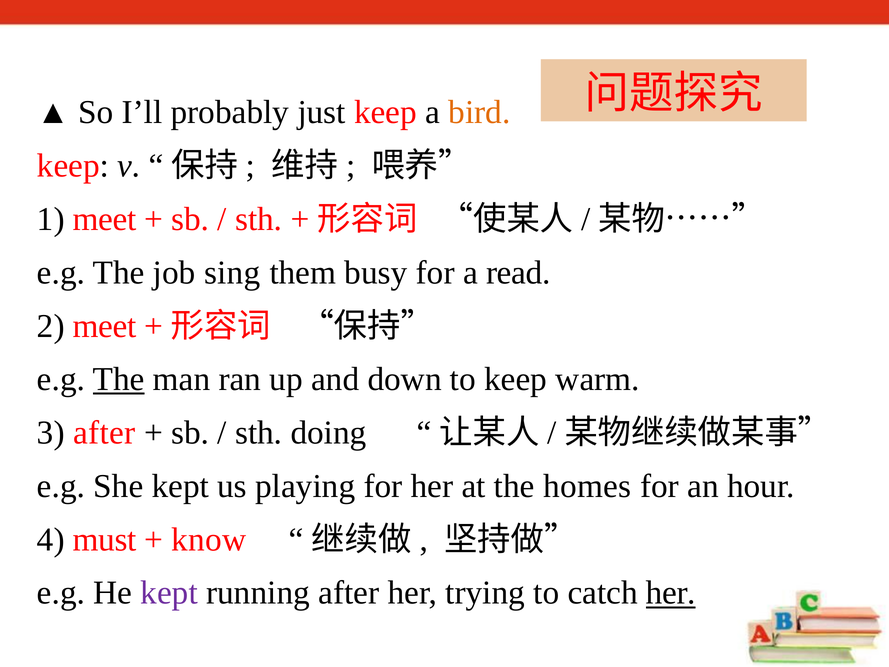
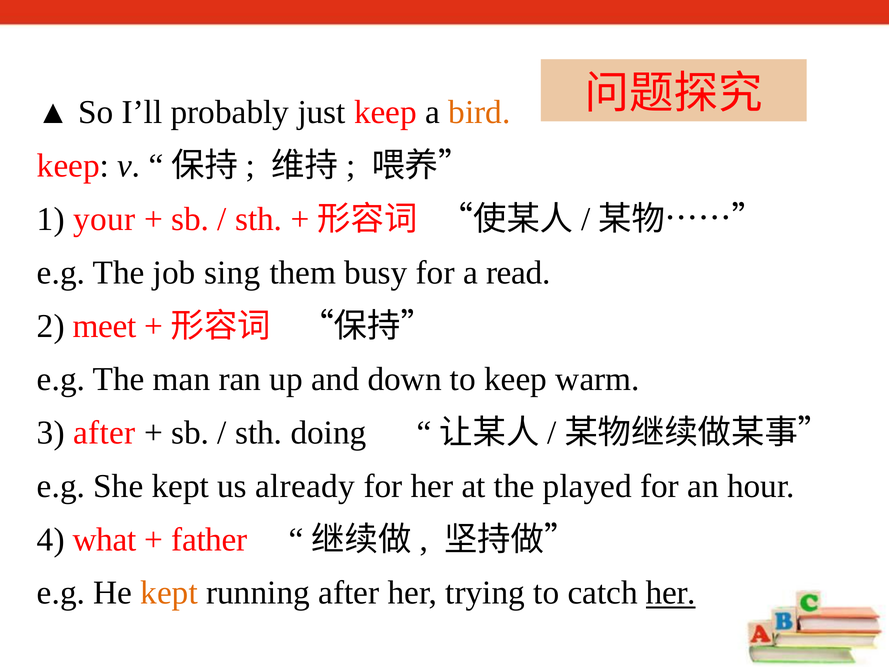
1 meet: meet -> your
The at (119, 379) underline: present -> none
playing: playing -> already
homes: homes -> played
must: must -> what
know: know -> father
kept at (169, 593) colour: purple -> orange
